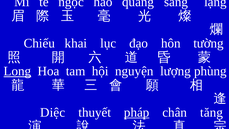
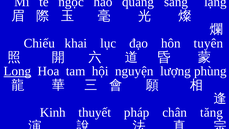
tường: tường -> tuyên
Diệc: Diệc -> Kinh
pháp underline: present -> none
